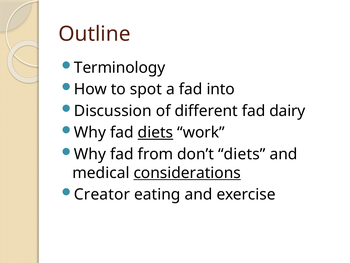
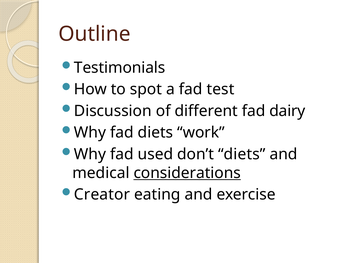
Terminology: Terminology -> Testimonials
into: into -> test
diets at (155, 132) underline: present -> none
from: from -> used
